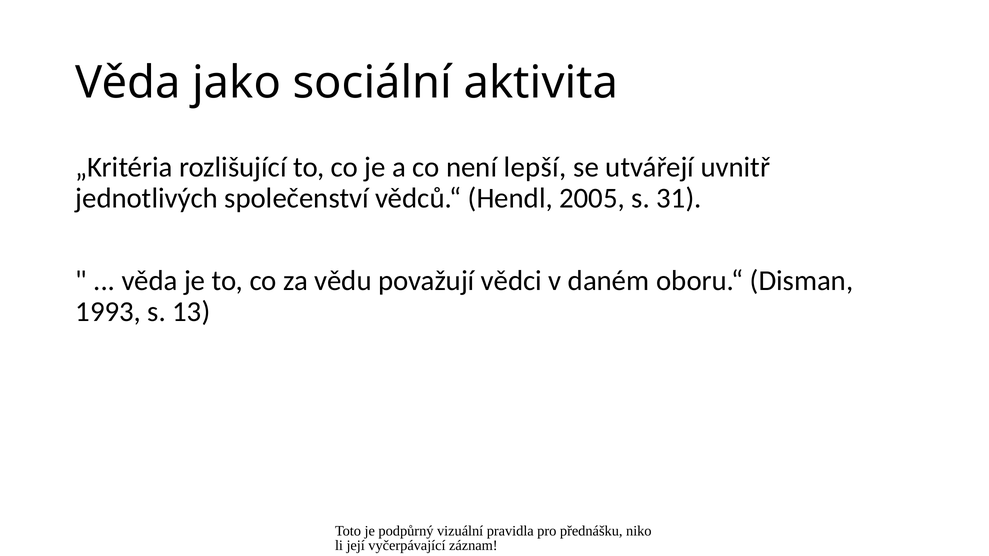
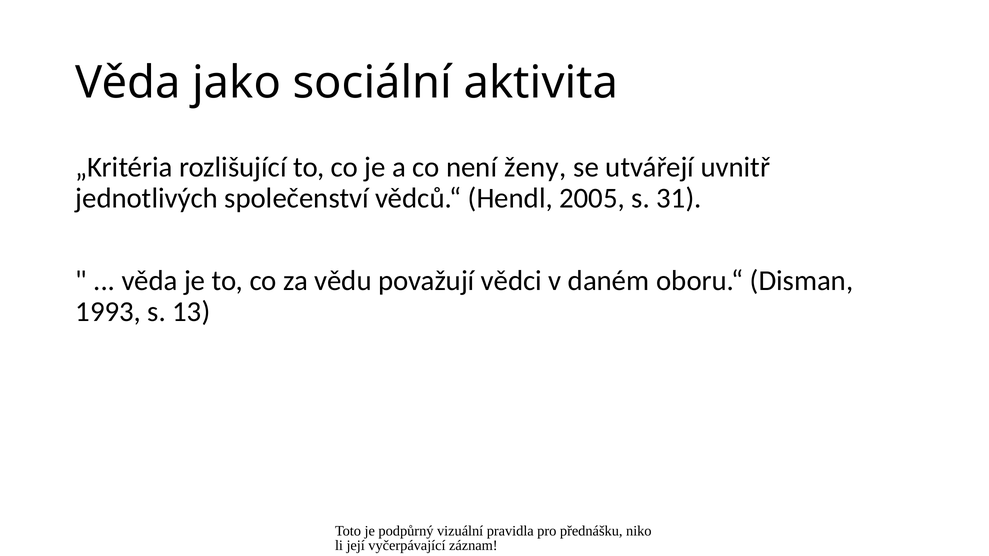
lepší: lepší -> ženy
